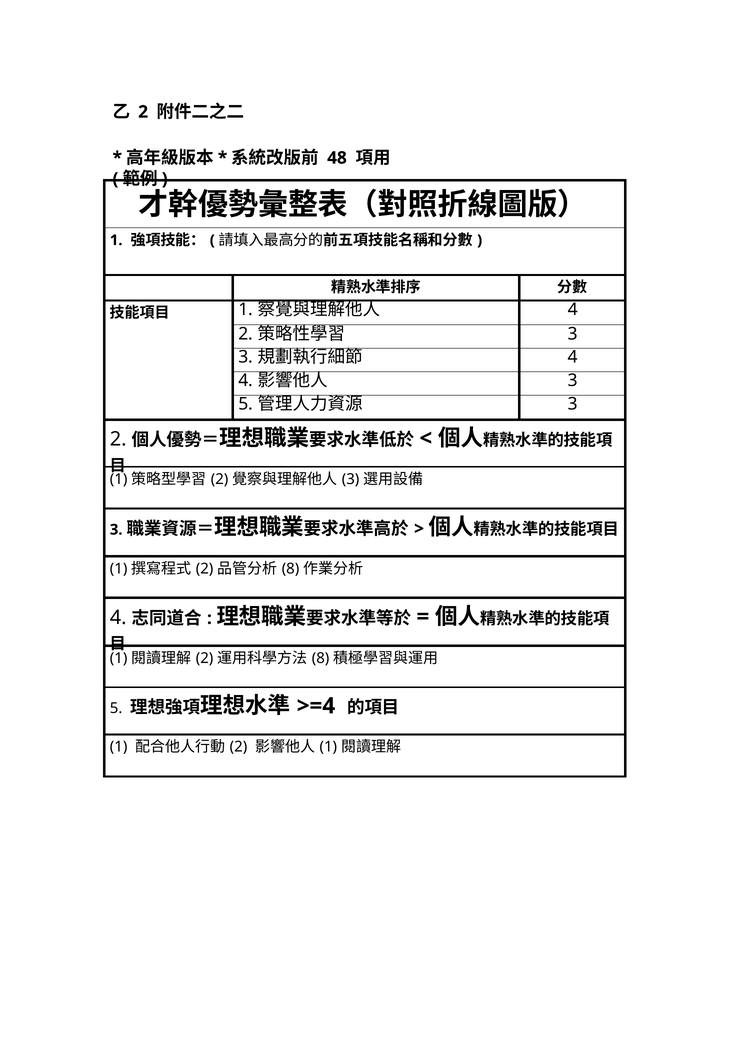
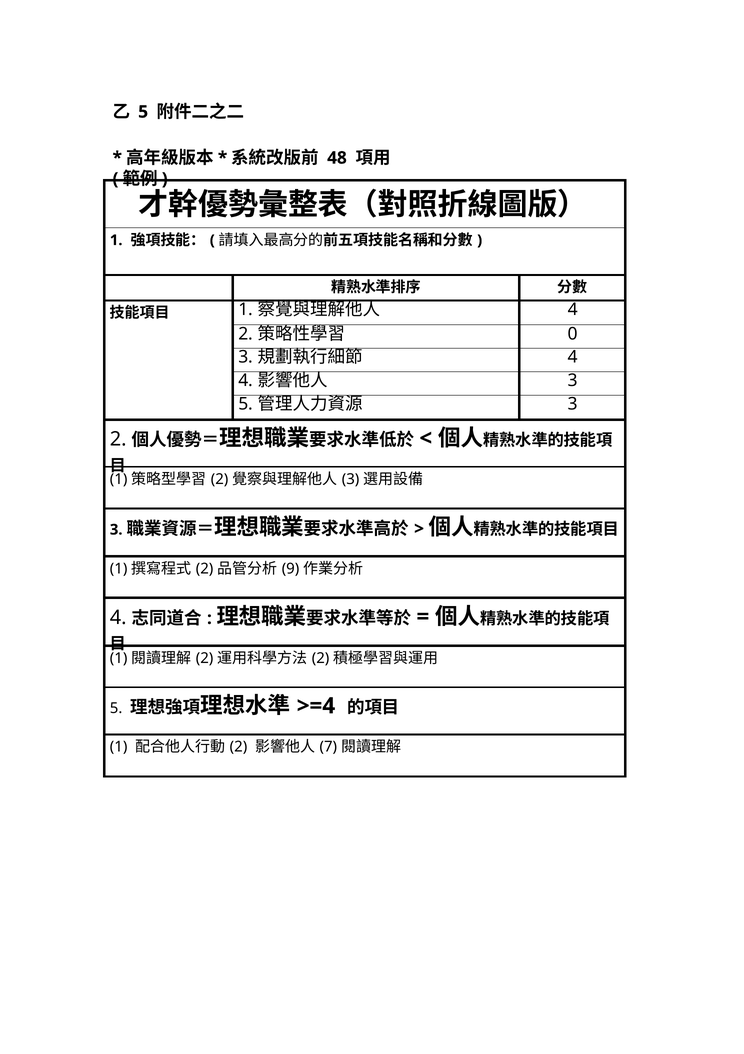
2 at (143, 112): 2 -> 5
3 at (573, 334): 3 -> 0
8 at (291, 568): 8 -> 9
8 at (321, 658): 8 -> 2
1 at (328, 747): 1 -> 7
